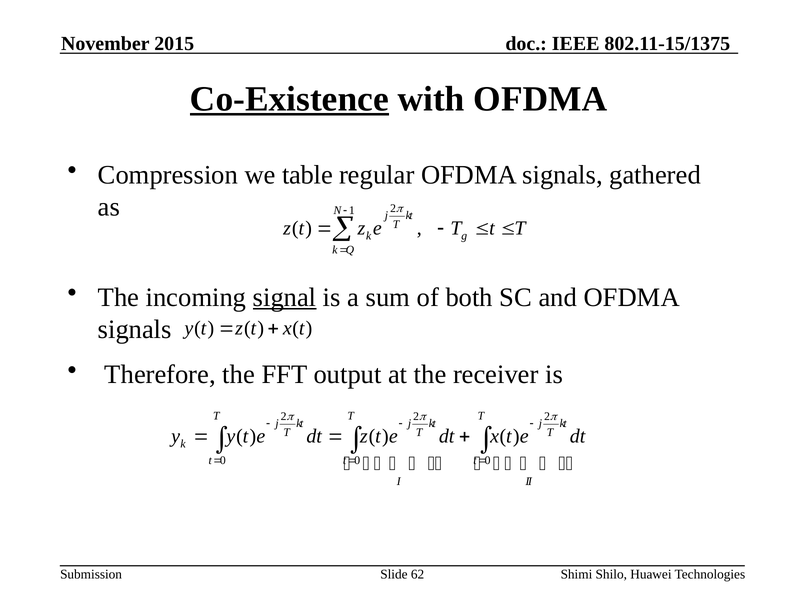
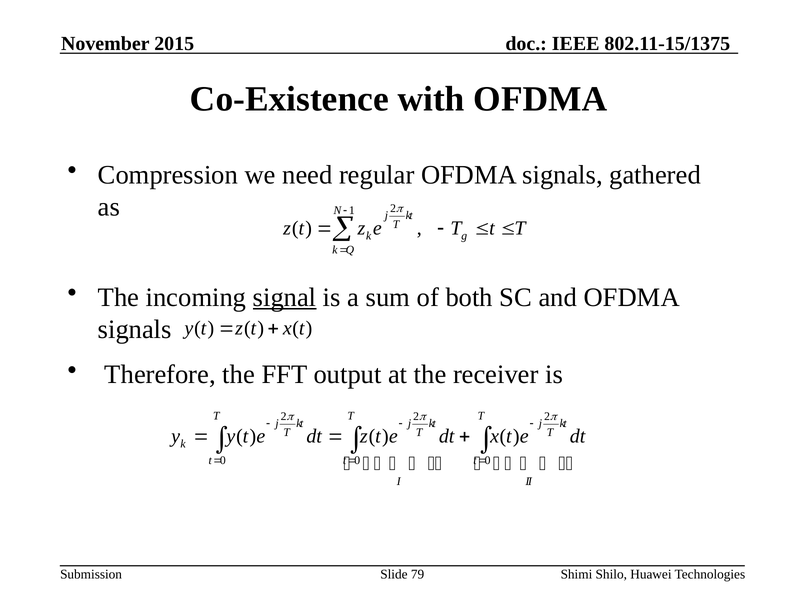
Co-Existence underline: present -> none
table: table -> need
62: 62 -> 79
